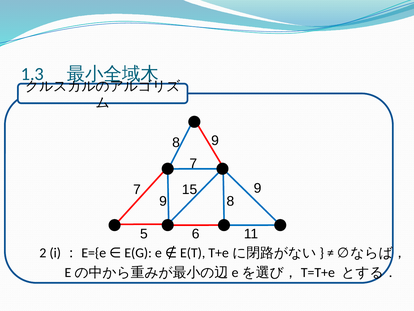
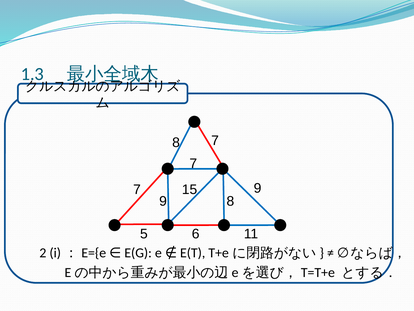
9 at (215, 140): 9 -> 7
